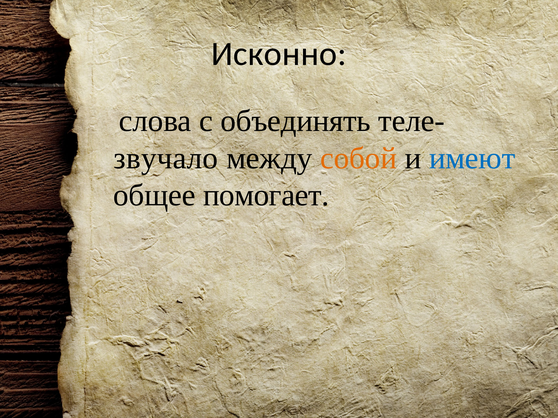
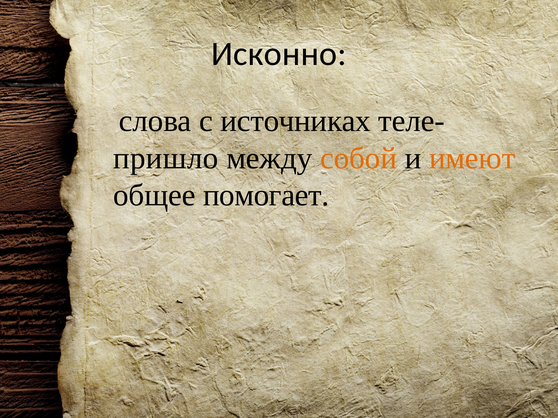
объединять: объединять -> источниках
звучало: звучало -> пришло
имеют colour: blue -> orange
